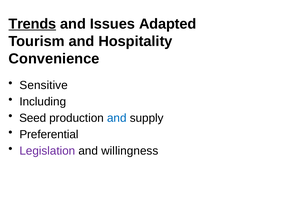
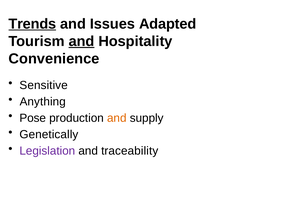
and at (82, 41) underline: none -> present
Including: Including -> Anything
Seed: Seed -> Pose
and at (117, 118) colour: blue -> orange
Preferential: Preferential -> Genetically
willingness: willingness -> traceability
